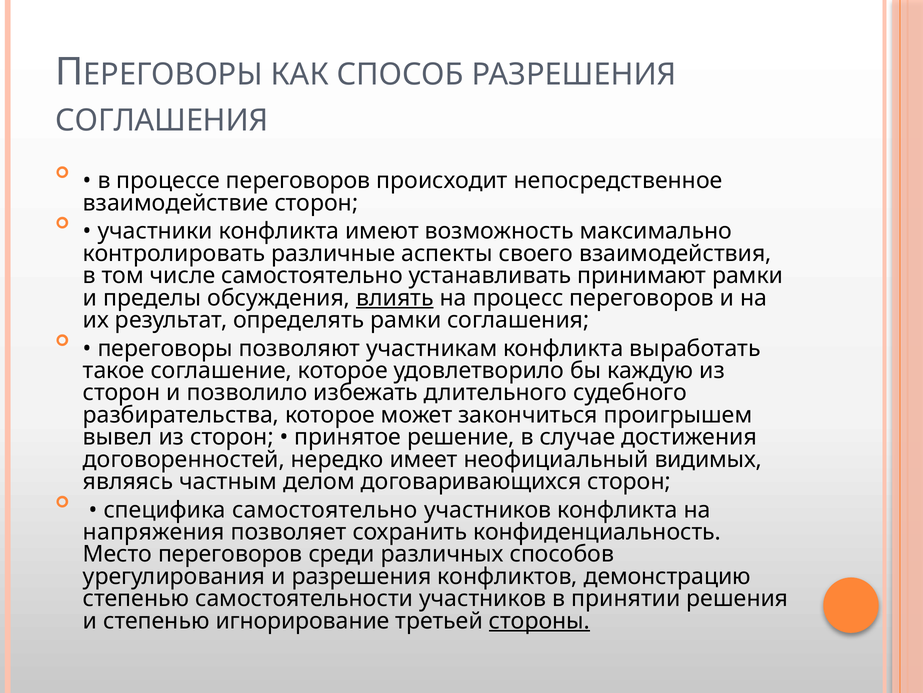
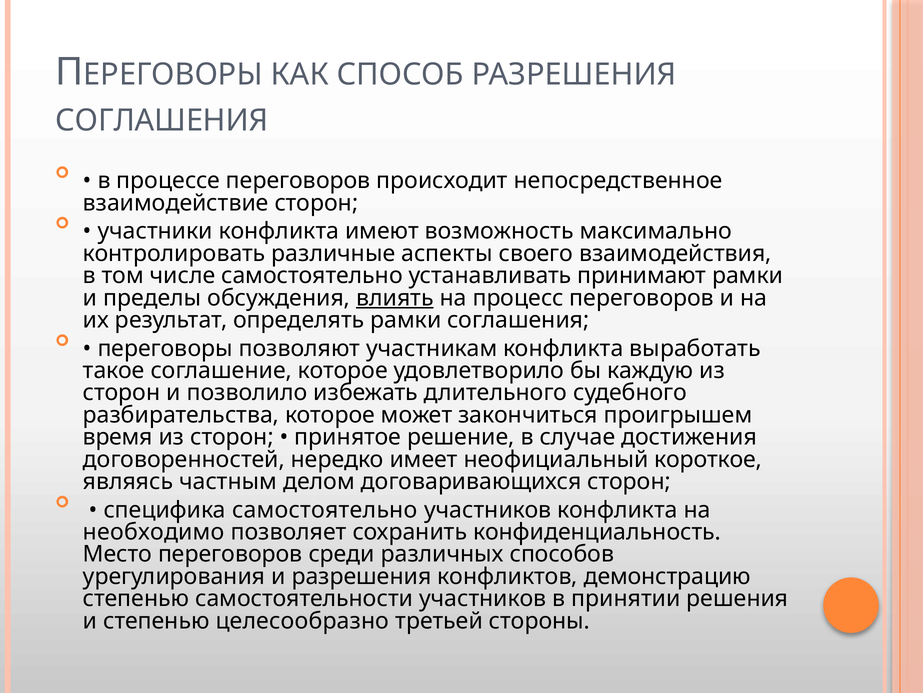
вывел: вывел -> время
видимых: видимых -> короткое
напряжения: напряжения -> необходимо
игнорирование: игнорирование -> целесообразно
стороны underline: present -> none
